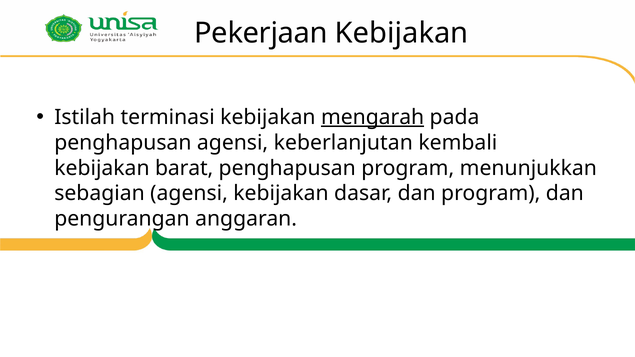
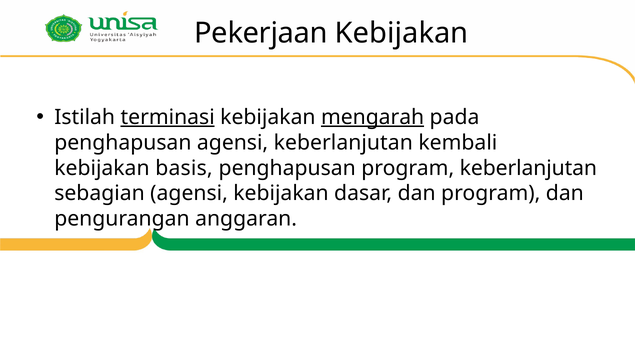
terminasi underline: none -> present
barat: barat -> basis
program menunjukkan: menunjukkan -> keberlanjutan
